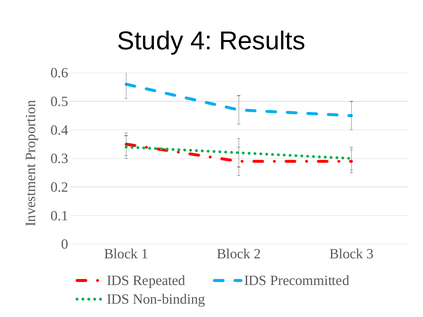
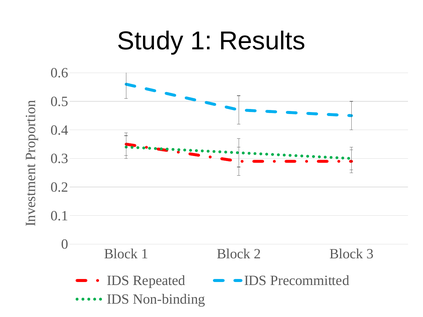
Study 4: 4 -> 1
